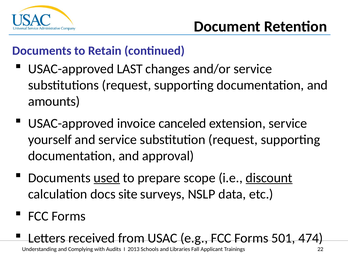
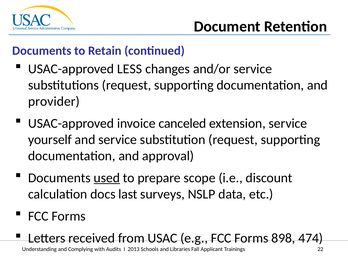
LAST: LAST -> LESS
amounts: amounts -> provider
discount underline: present -> none
site: site -> last
501: 501 -> 898
